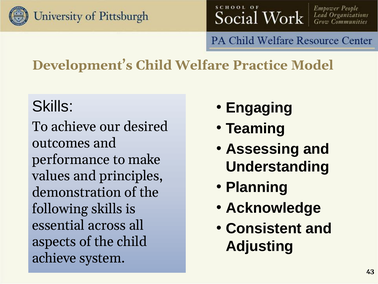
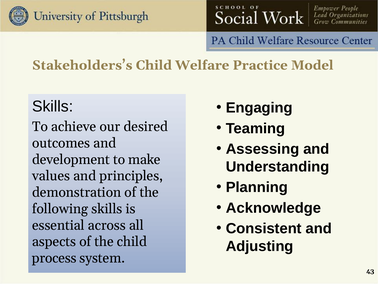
Development’s: Development’s -> Stakeholders’s
performance: performance -> development
achieve at (54, 258): achieve -> process
